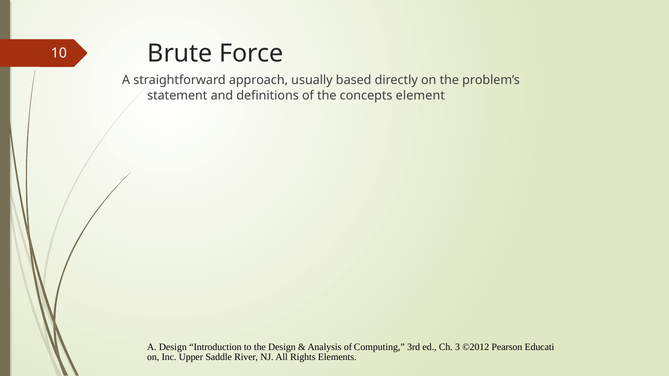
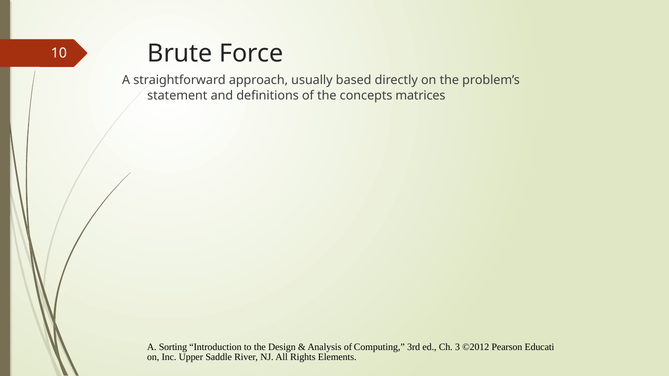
element: element -> matrices
A Design: Design -> Sorting
